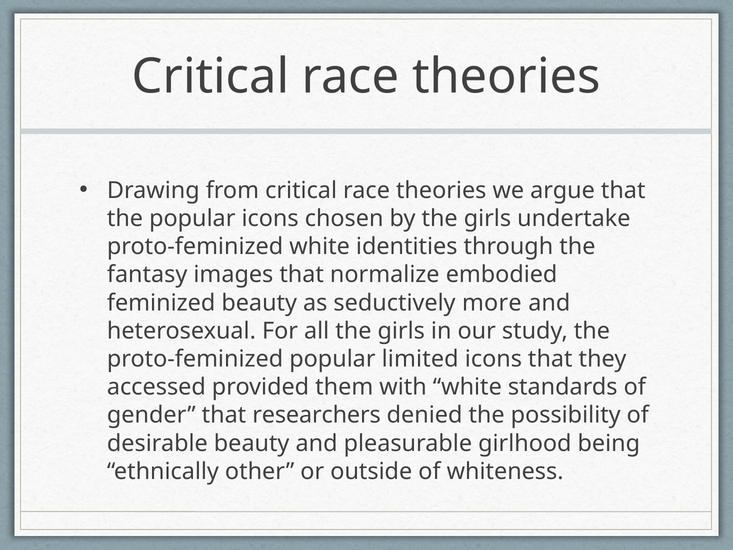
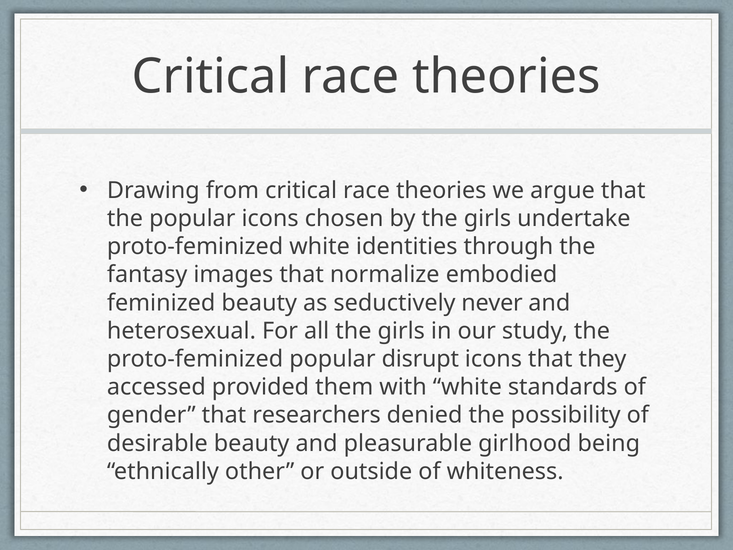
more: more -> never
limited: limited -> disrupt
